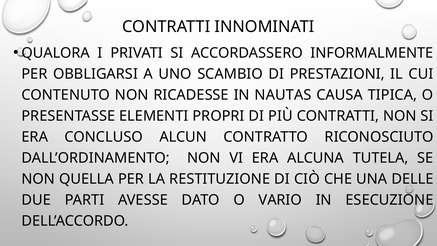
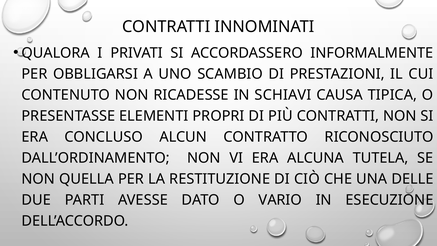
NAUTAS: NAUTAS -> SCHIAVI
